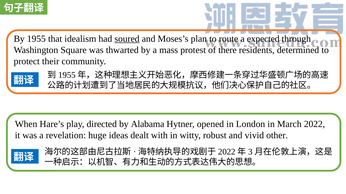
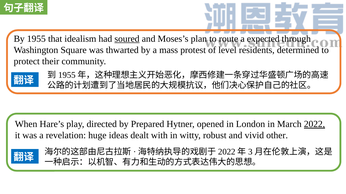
there: there -> level
Alabama: Alabama -> Prepared
2022 underline: none -> present
